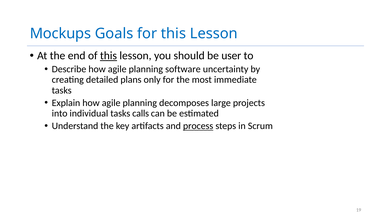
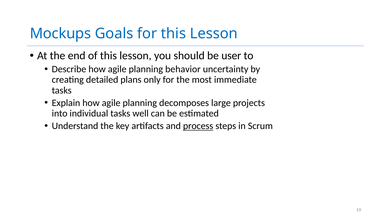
this at (108, 56) underline: present -> none
software: software -> behavior
calls: calls -> well
